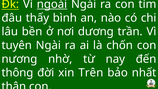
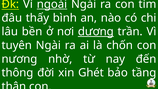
dương underline: none -> present
Trên: Trên -> Ghét
nhất: nhất -> tầng
